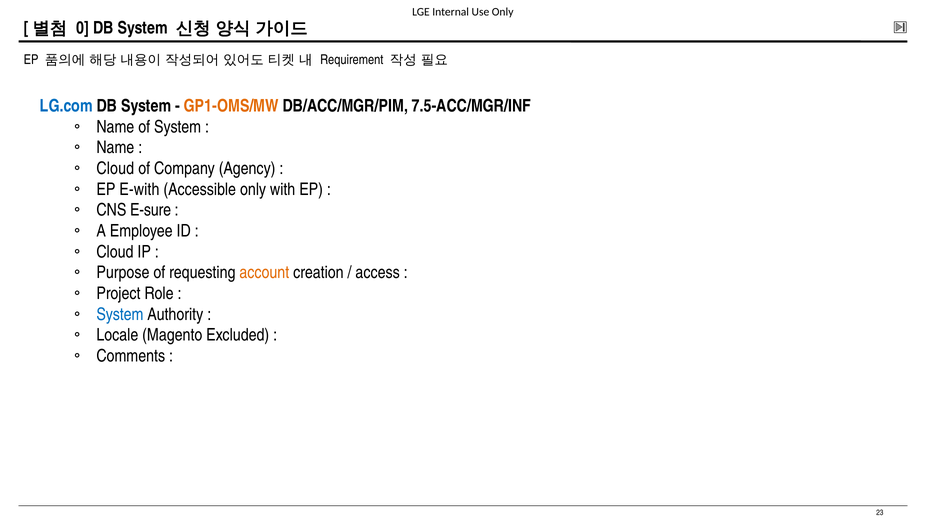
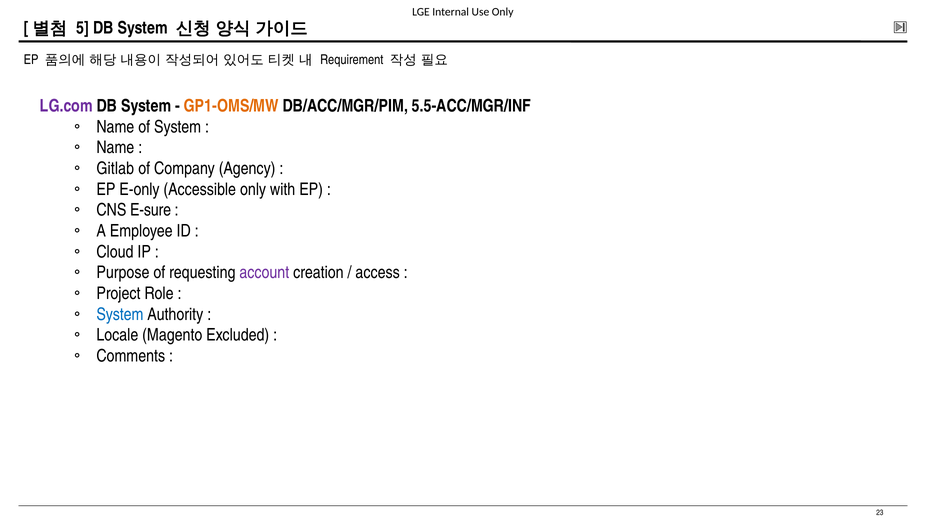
0: 0 -> 5
LG.com colour: blue -> purple
7.5-ACC/MGR/INF: 7.5-ACC/MGR/INF -> 5.5-ACC/MGR/INF
Cloud at (115, 168): Cloud -> Gitlab
E-with: E-with -> E-only
account colour: orange -> purple
